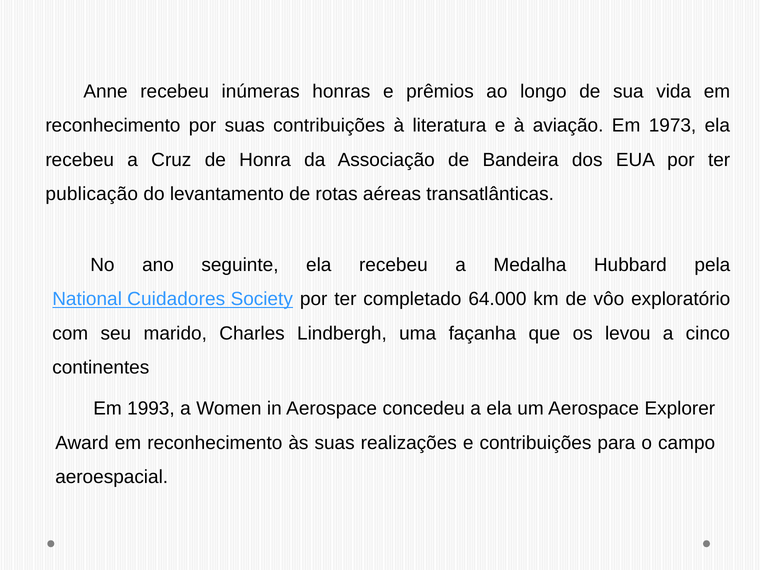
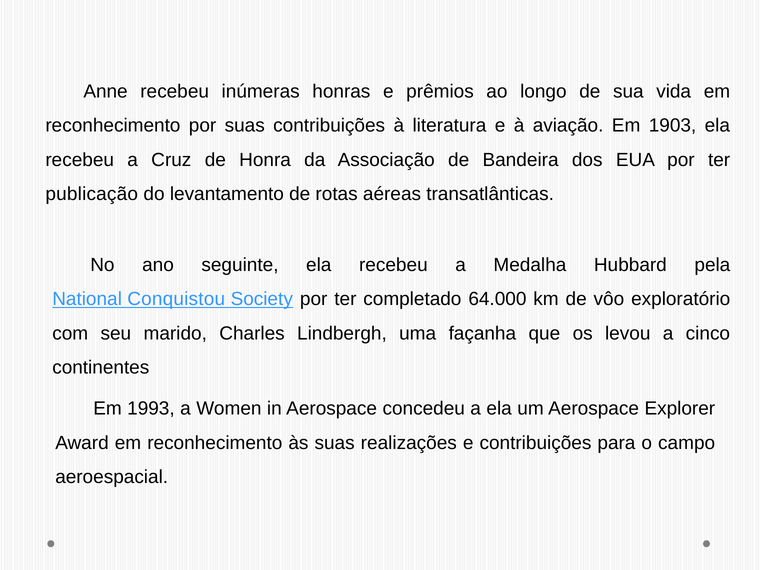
1973: 1973 -> 1903
Cuidadores: Cuidadores -> Conquistou
